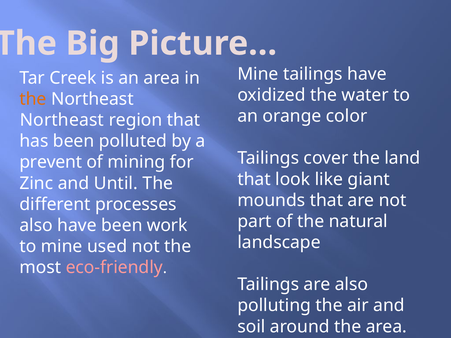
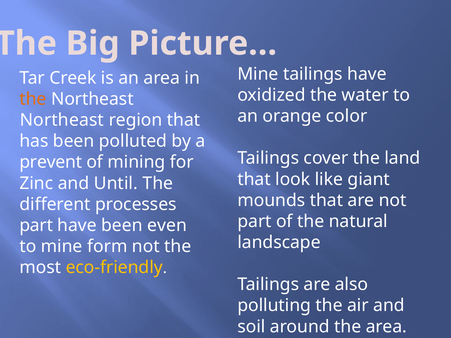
also at (36, 225): also -> part
work: work -> even
used: used -> form
eco-friendly colour: pink -> yellow
